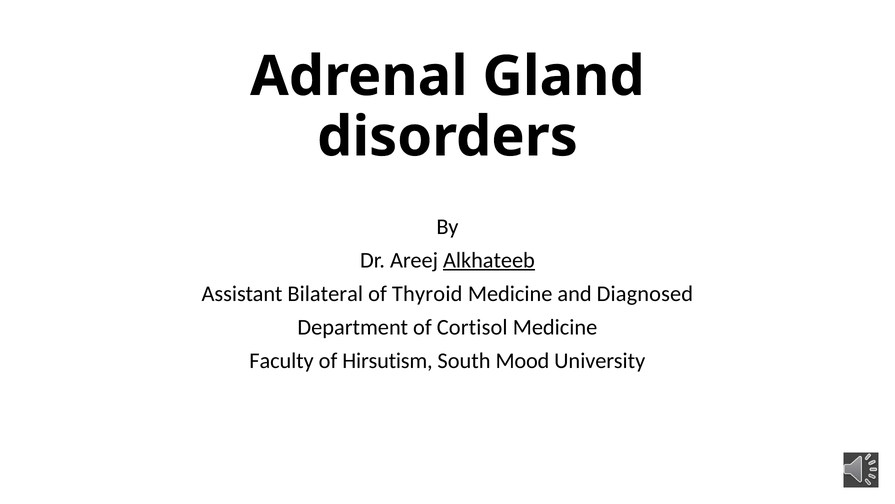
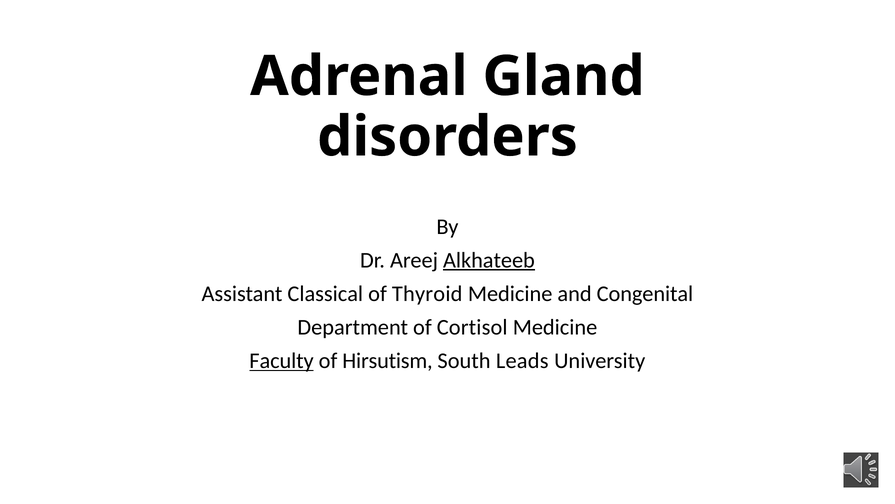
Bilateral: Bilateral -> Classical
Diagnosed: Diagnosed -> Congenital
Faculty underline: none -> present
Mood: Mood -> Leads
